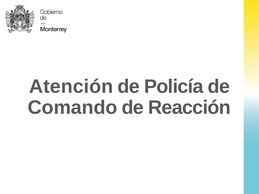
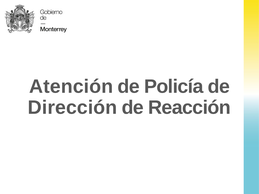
Comando: Comando -> Dirección
